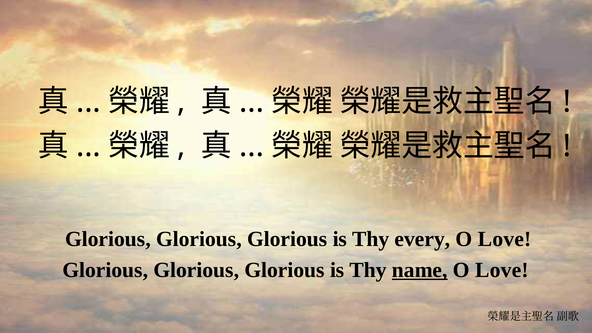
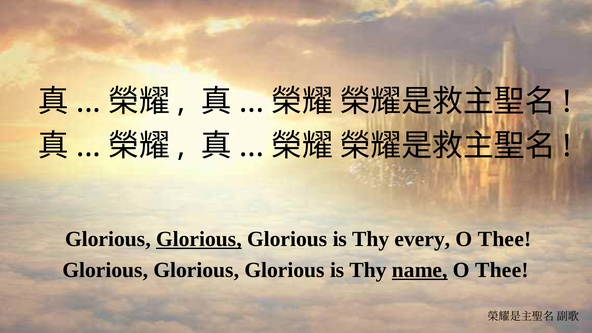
Glorious at (199, 239) underline: none -> present
Love at (505, 239): Love -> Thee
Love at (502, 270): Love -> Thee
